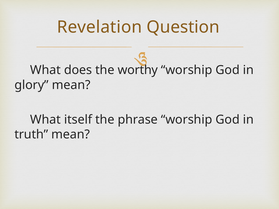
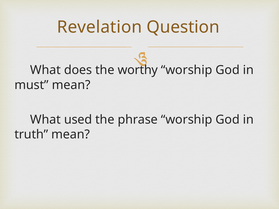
glory: glory -> must
itself: itself -> used
